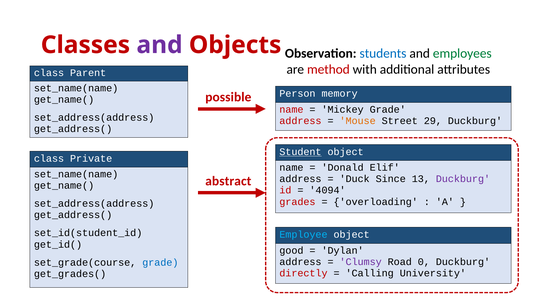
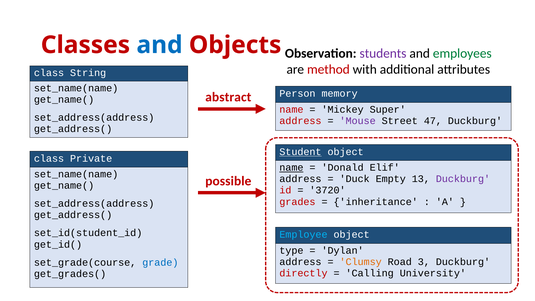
and at (160, 45) colour: purple -> blue
students colour: blue -> purple
Parent: Parent -> String
possible: possible -> abstract
Mickey Grade: Grade -> Super
Mouse colour: orange -> purple
29: 29 -> 47
name at (291, 168) underline: none -> present
Since: Since -> Empty
abstract: abstract -> possible
4094: 4094 -> 3720
overloading: overloading -> inheritance
good: good -> type
Clumsy colour: purple -> orange
0: 0 -> 3
